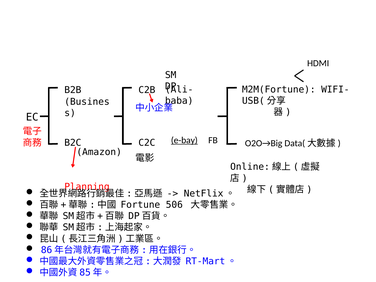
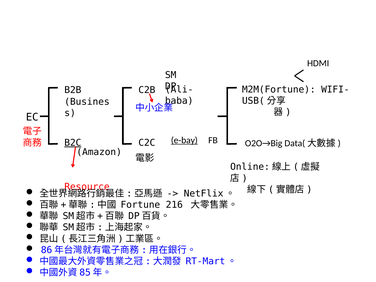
B2C underline: none -> present
Planning: Planning -> Resource
506: 506 -> 216
